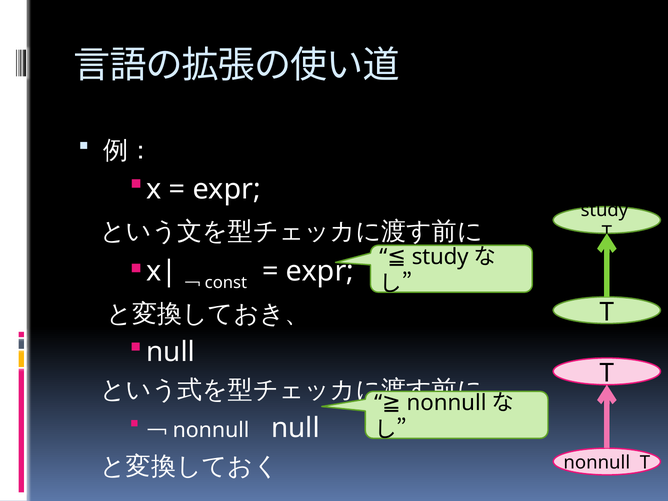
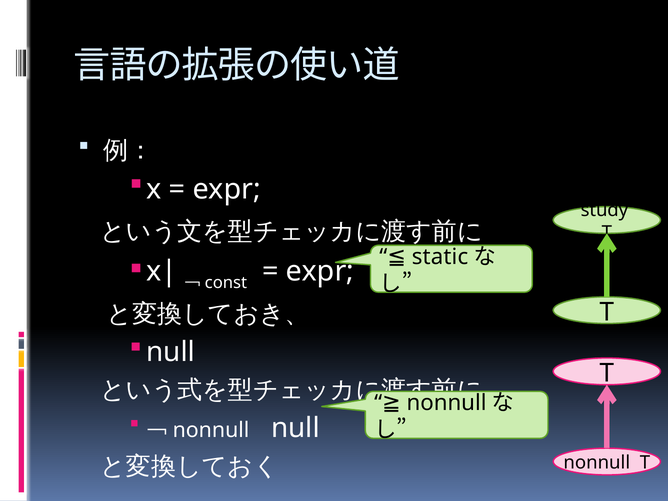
study at (440, 257): study -> static
